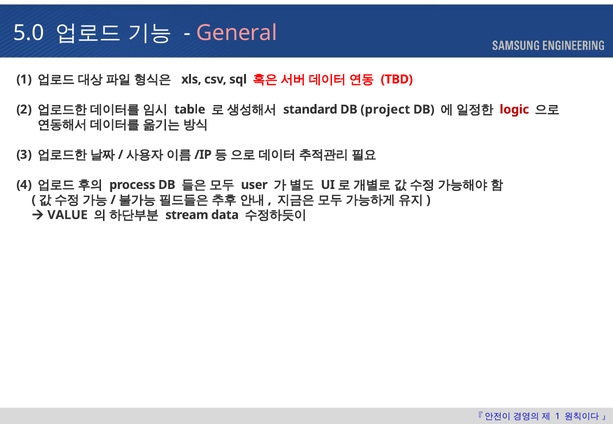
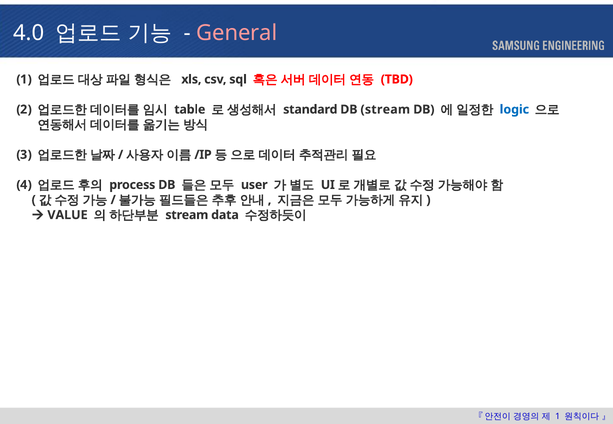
5.0: 5.0 -> 4.0
DB project: project -> stream
logic colour: red -> blue
